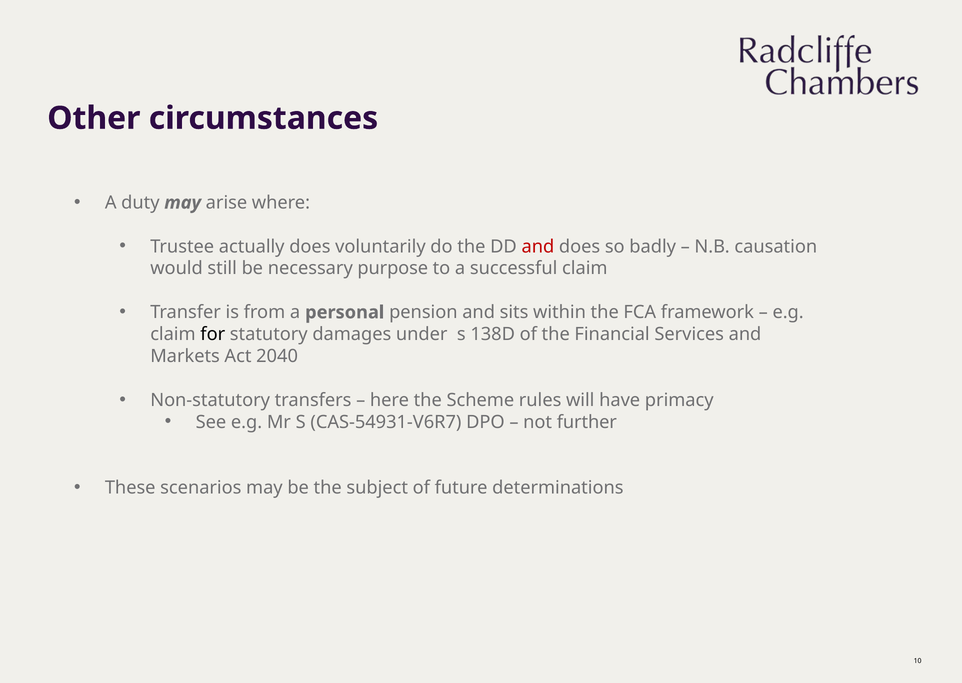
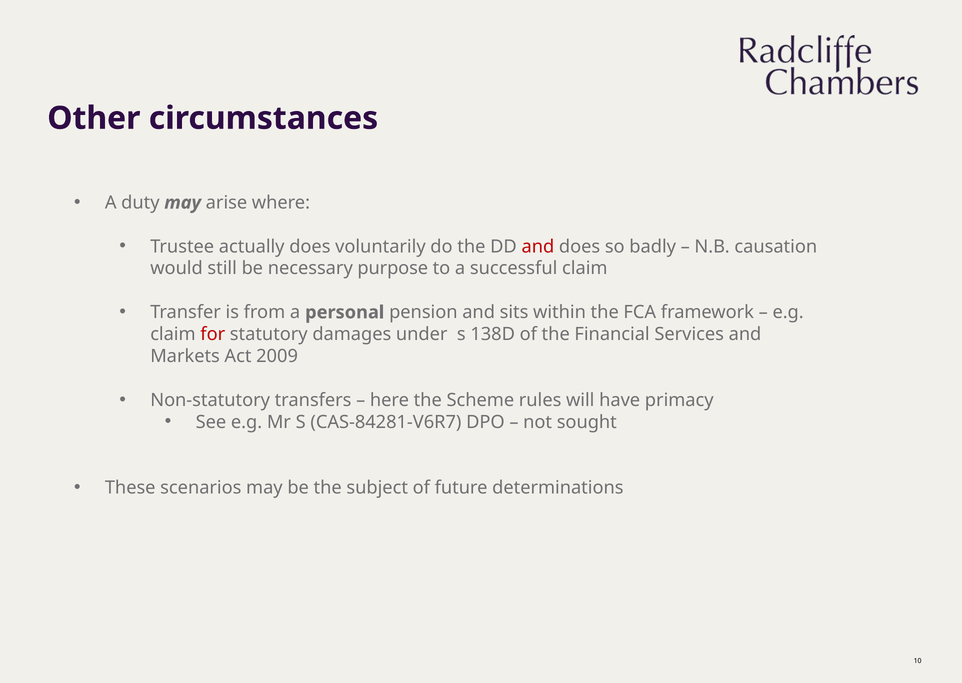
for colour: black -> red
2040: 2040 -> 2009
CAS-54931-V6R7: CAS-54931-V6R7 -> CAS-84281-V6R7
further: further -> sought
